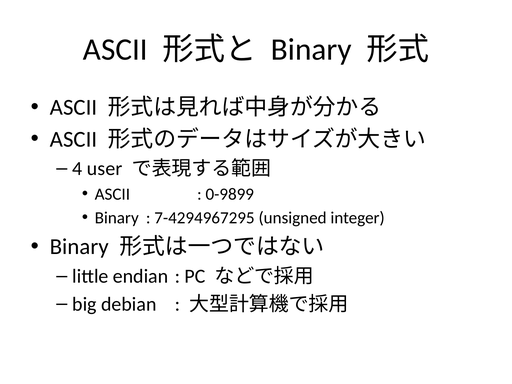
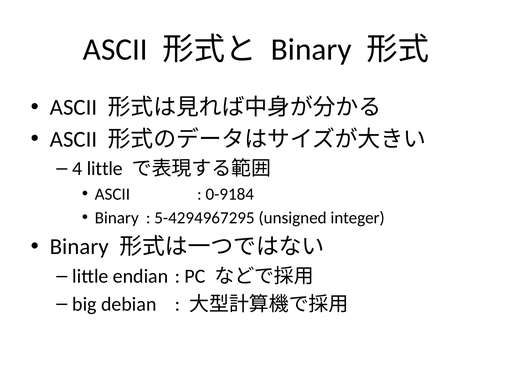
4 user: user -> little
0-9899: 0-9899 -> 0-9184
7-4294967295: 7-4294967295 -> 5-4294967295
